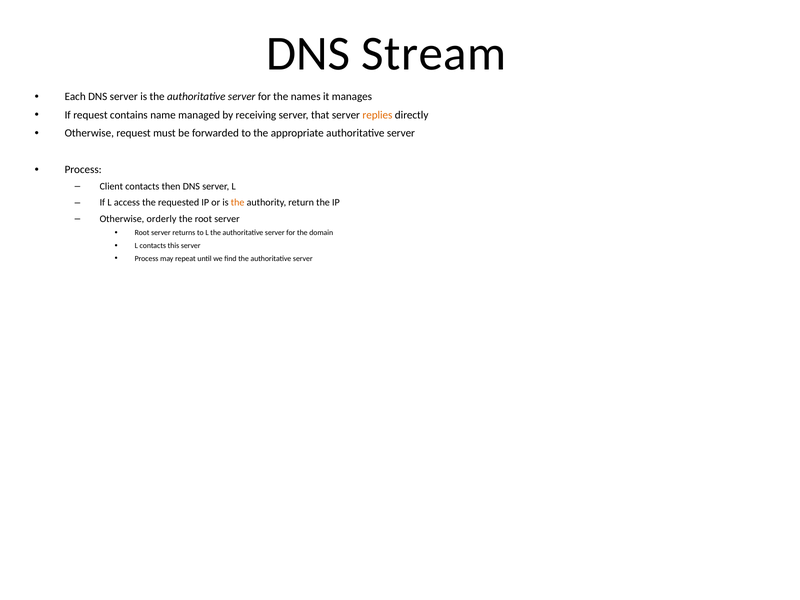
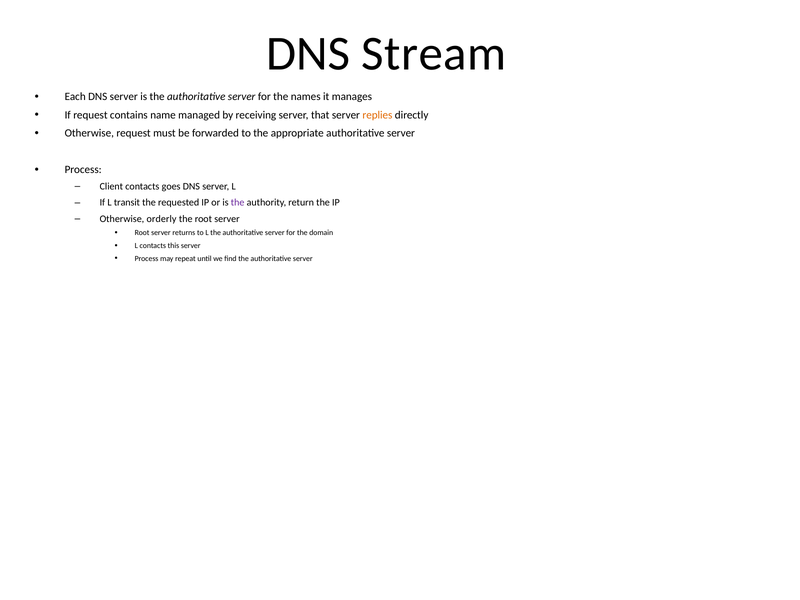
then: then -> goes
access: access -> transit
the at (238, 203) colour: orange -> purple
